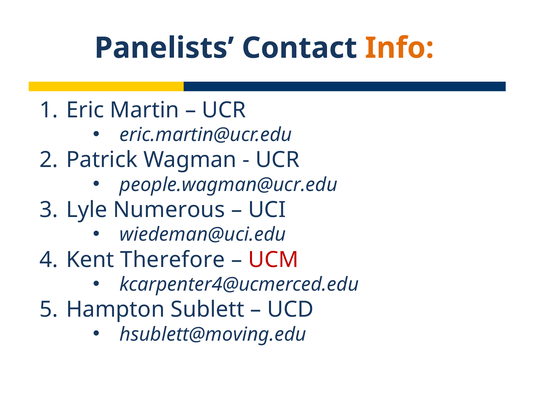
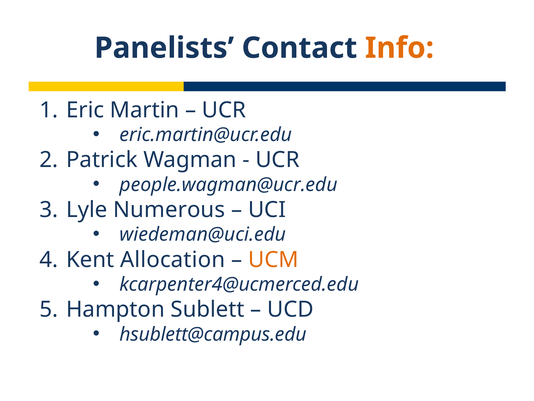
Therefore: Therefore -> Allocation
UCM colour: red -> orange
hsublett@moving.edu: hsublett@moving.edu -> hsublett@campus.edu
